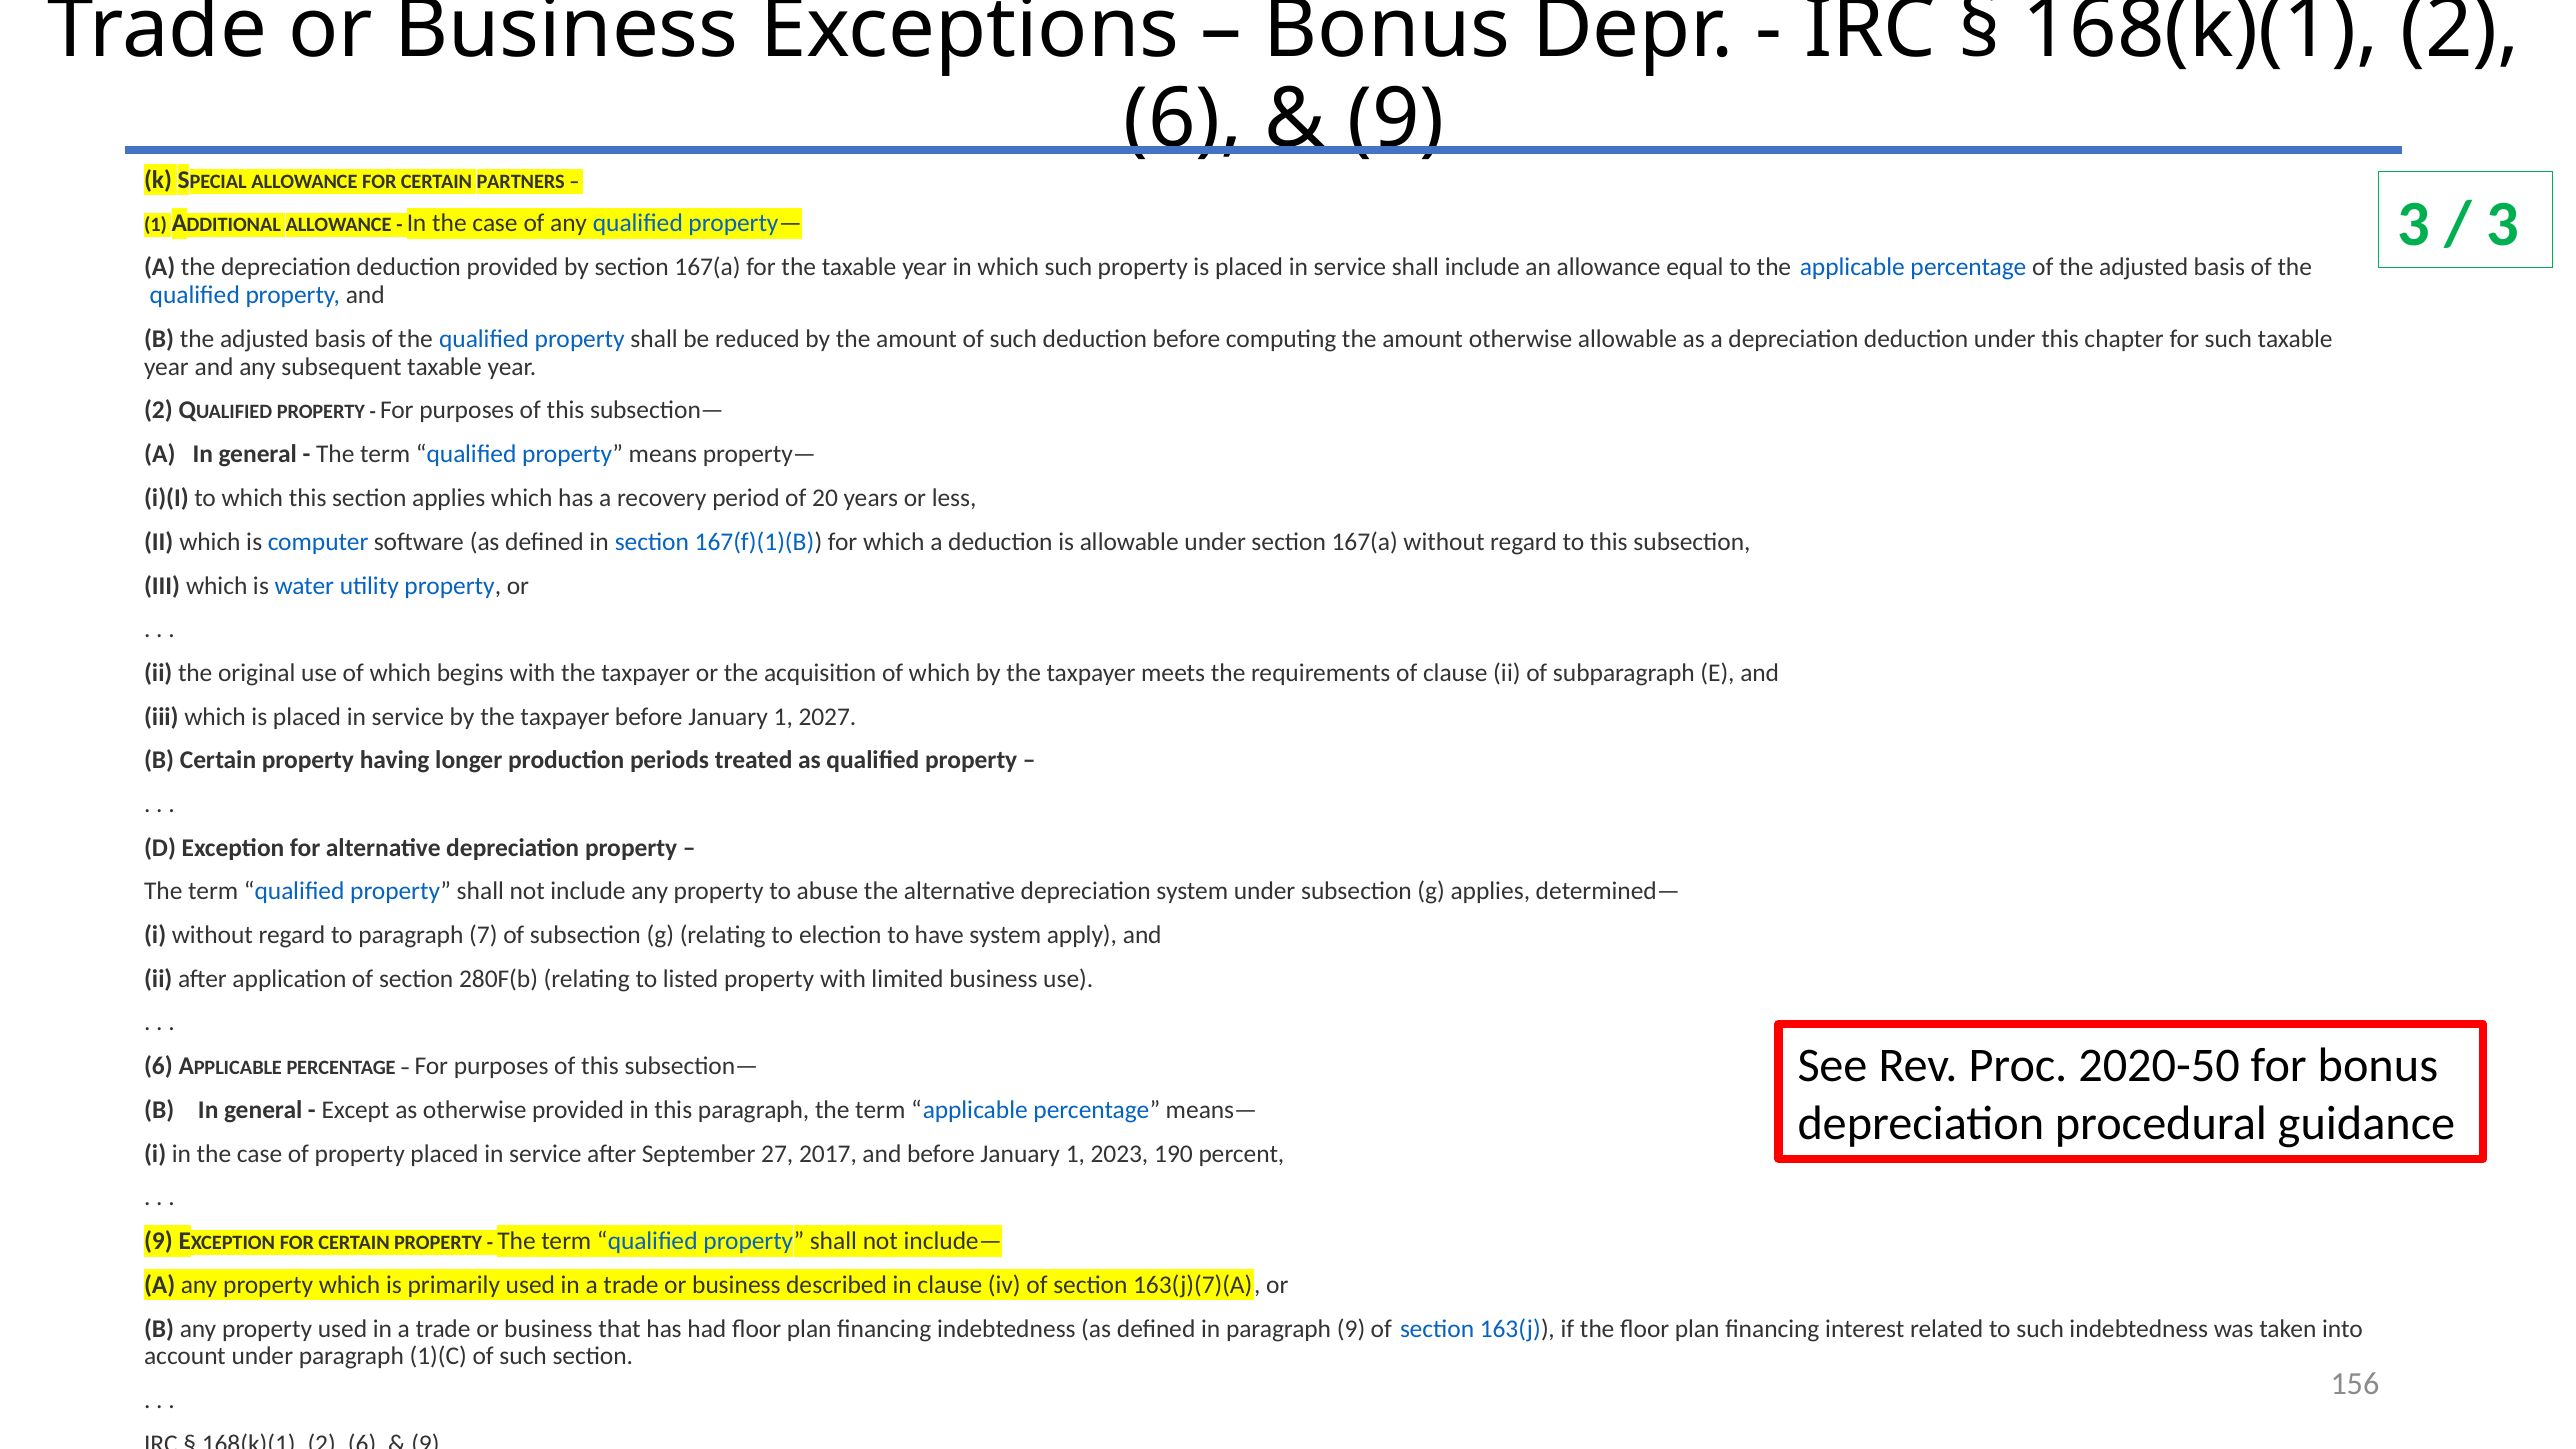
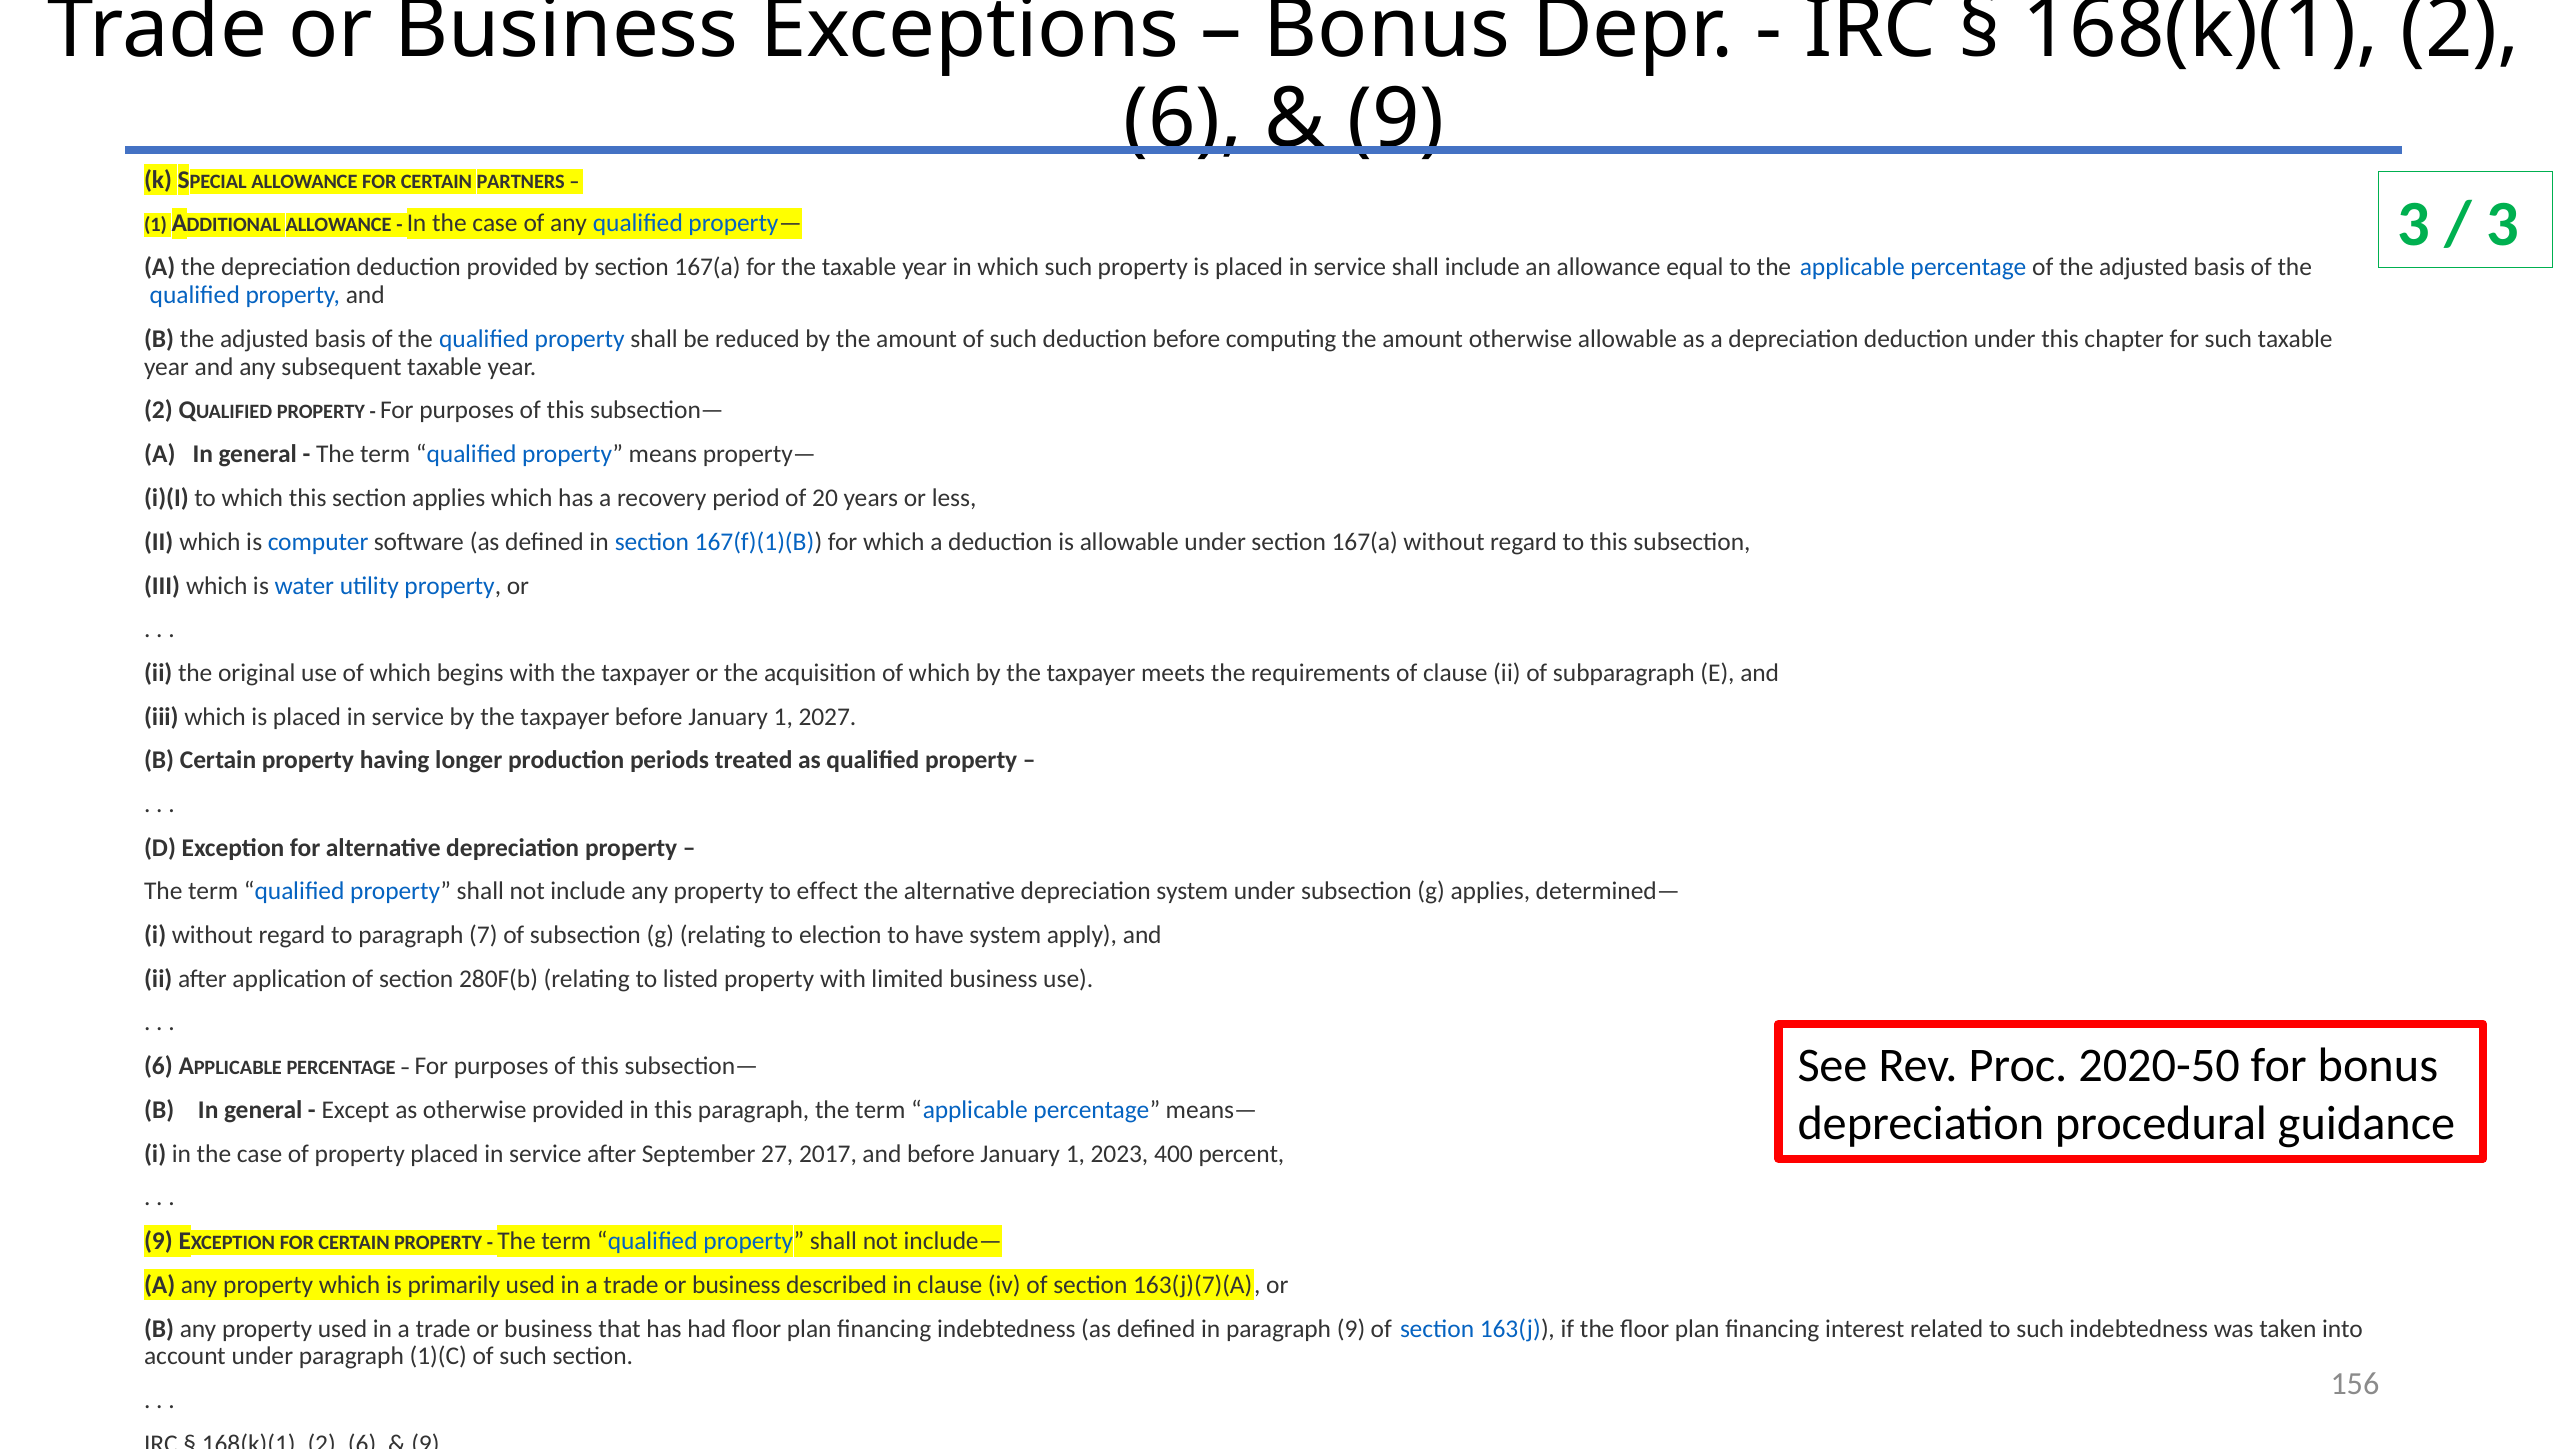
abuse: abuse -> effect
190: 190 -> 400
